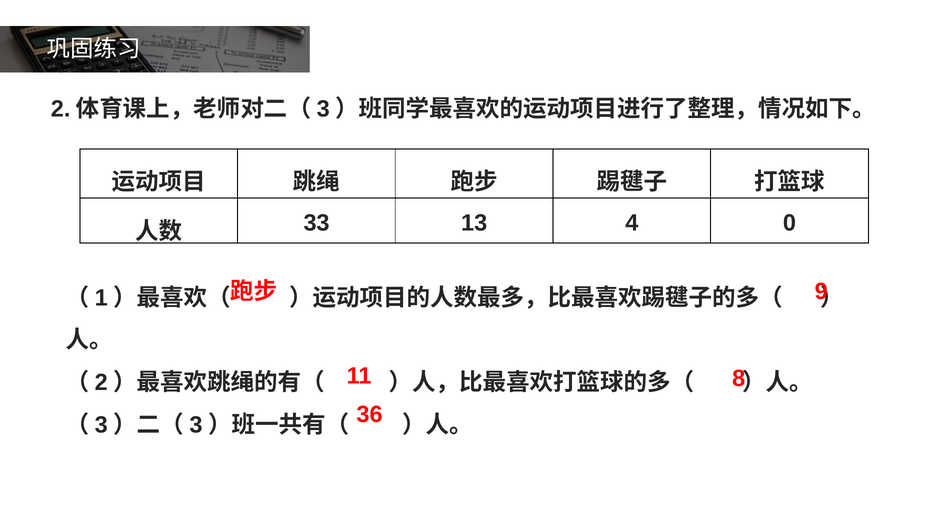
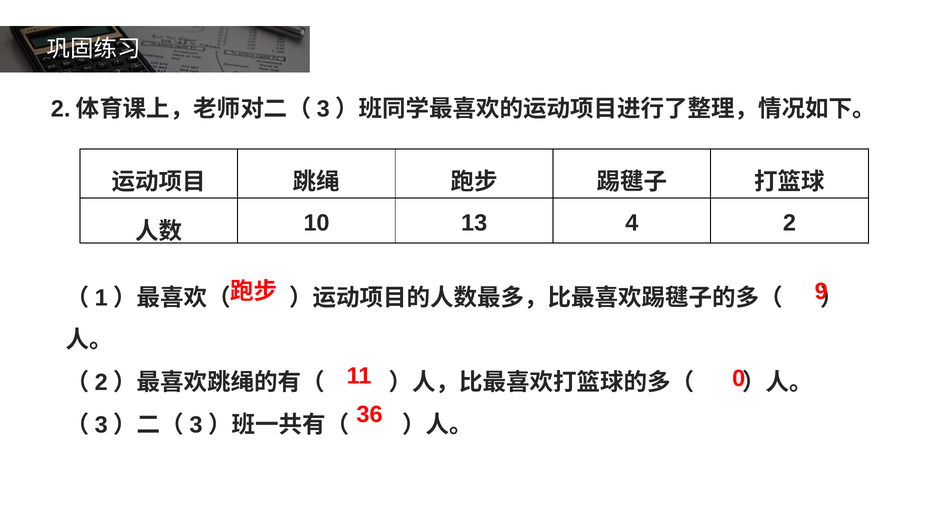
33: 33 -> 10
0: 0 -> 2
8: 8 -> 0
